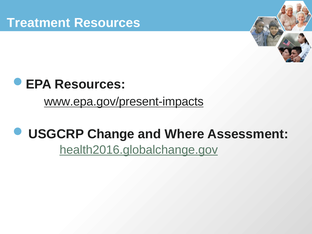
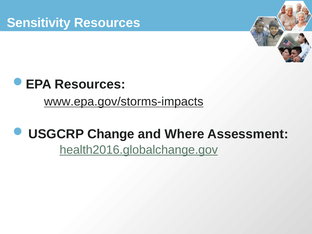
Treatment: Treatment -> Sensitivity
www.epa.gov/present-impacts: www.epa.gov/present-impacts -> www.epa.gov/storms-impacts
